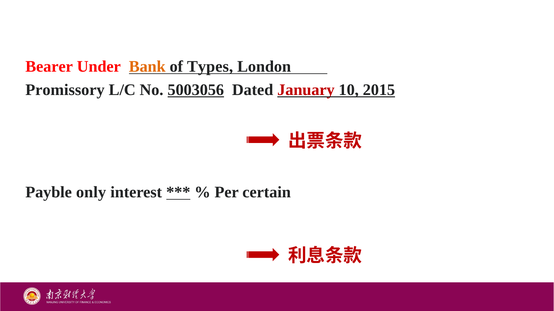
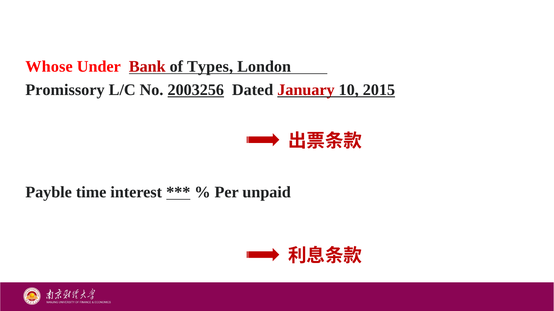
Bearer: Bearer -> Whose
Bank colour: orange -> red
5003056: 5003056 -> 2003256
only: only -> time
certain: certain -> unpaid
